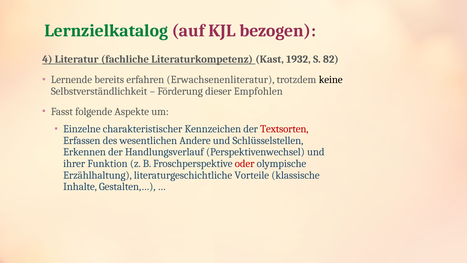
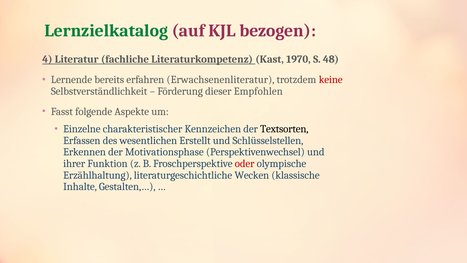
1932: 1932 -> 1970
82: 82 -> 48
keine colour: black -> red
Textsorten colour: red -> black
Andere: Andere -> Erstellt
Handlungsverlauf: Handlungsverlauf -> Motivationsphase
Vorteile: Vorteile -> Wecken
